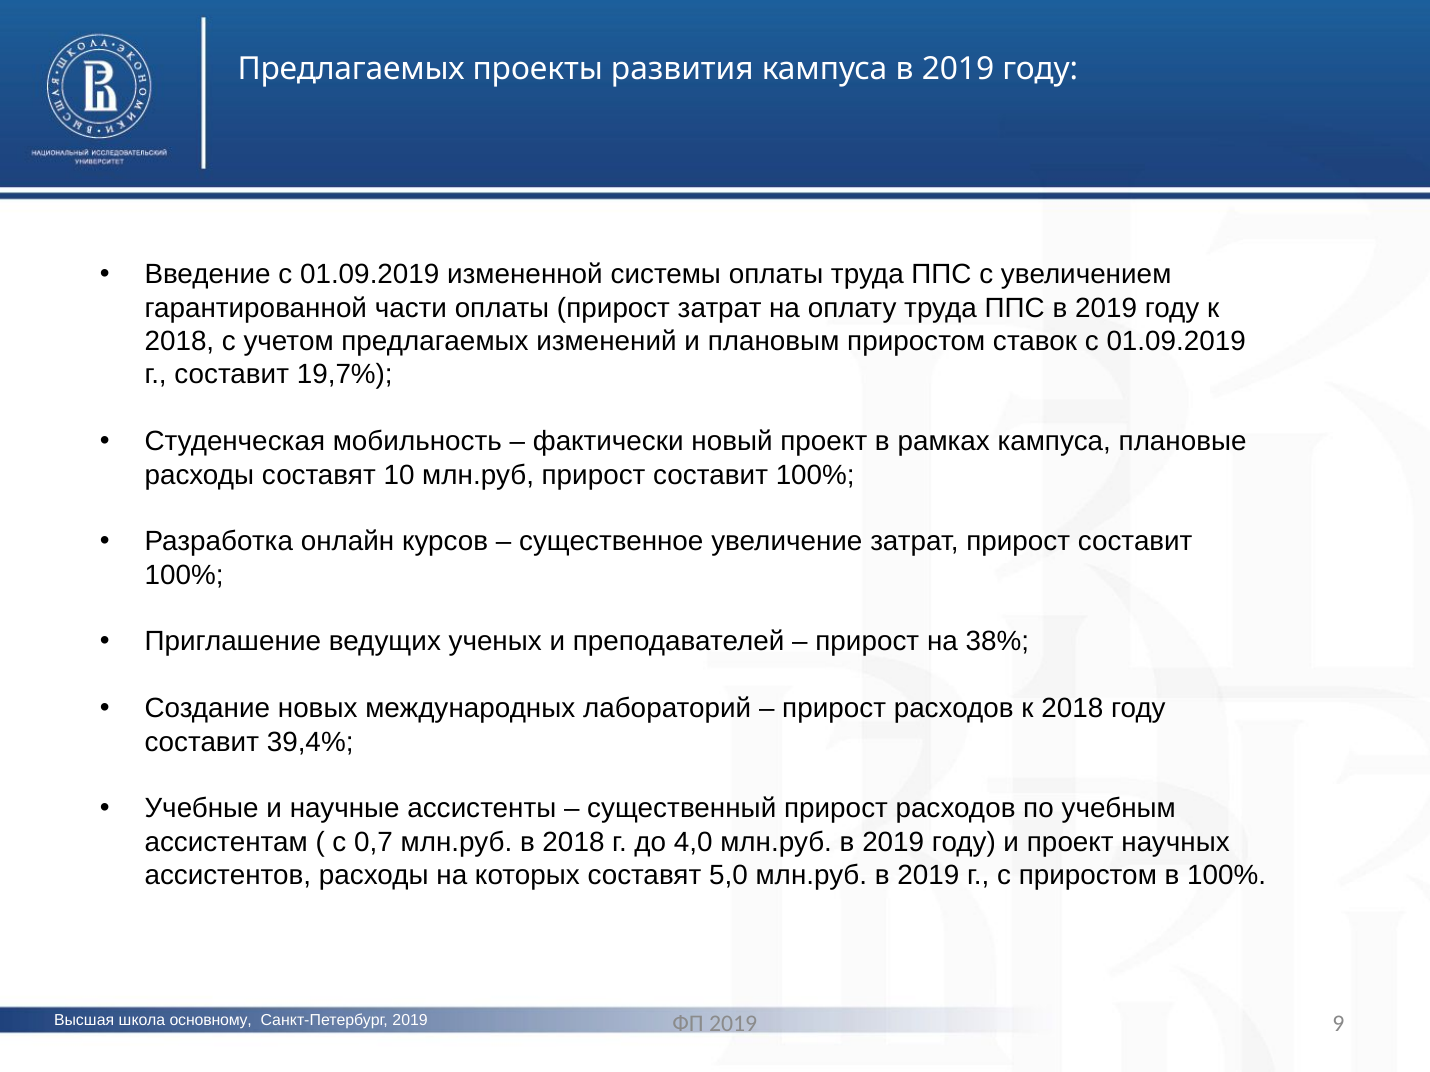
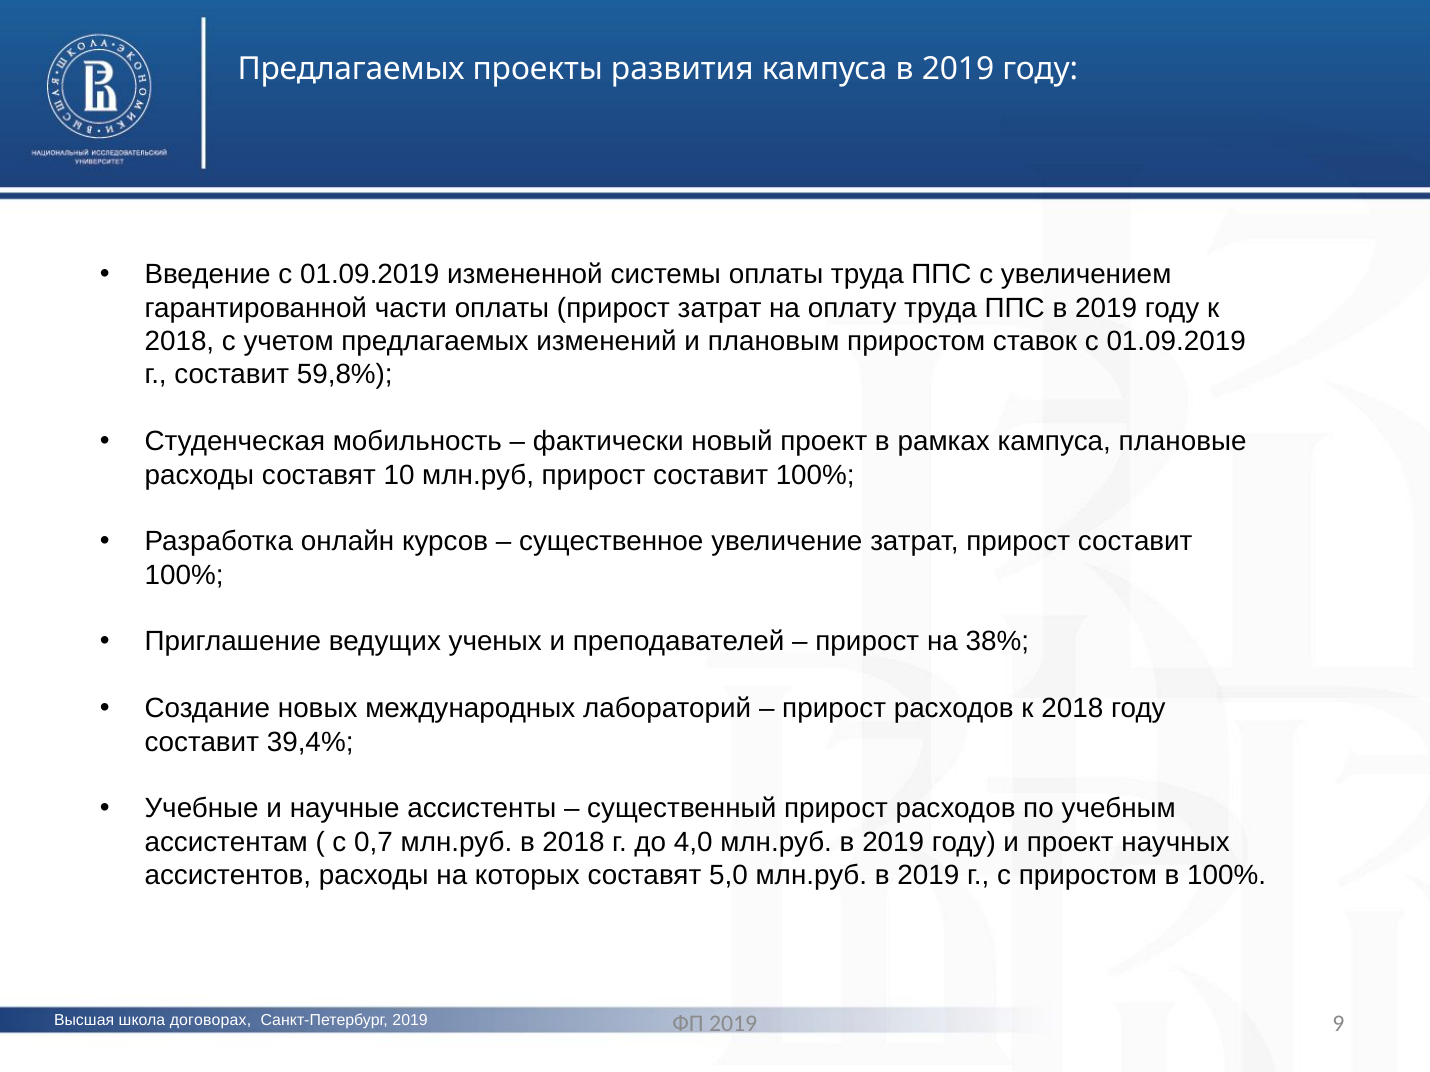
19,7%: 19,7% -> 59,8%
основному: основному -> договорах
